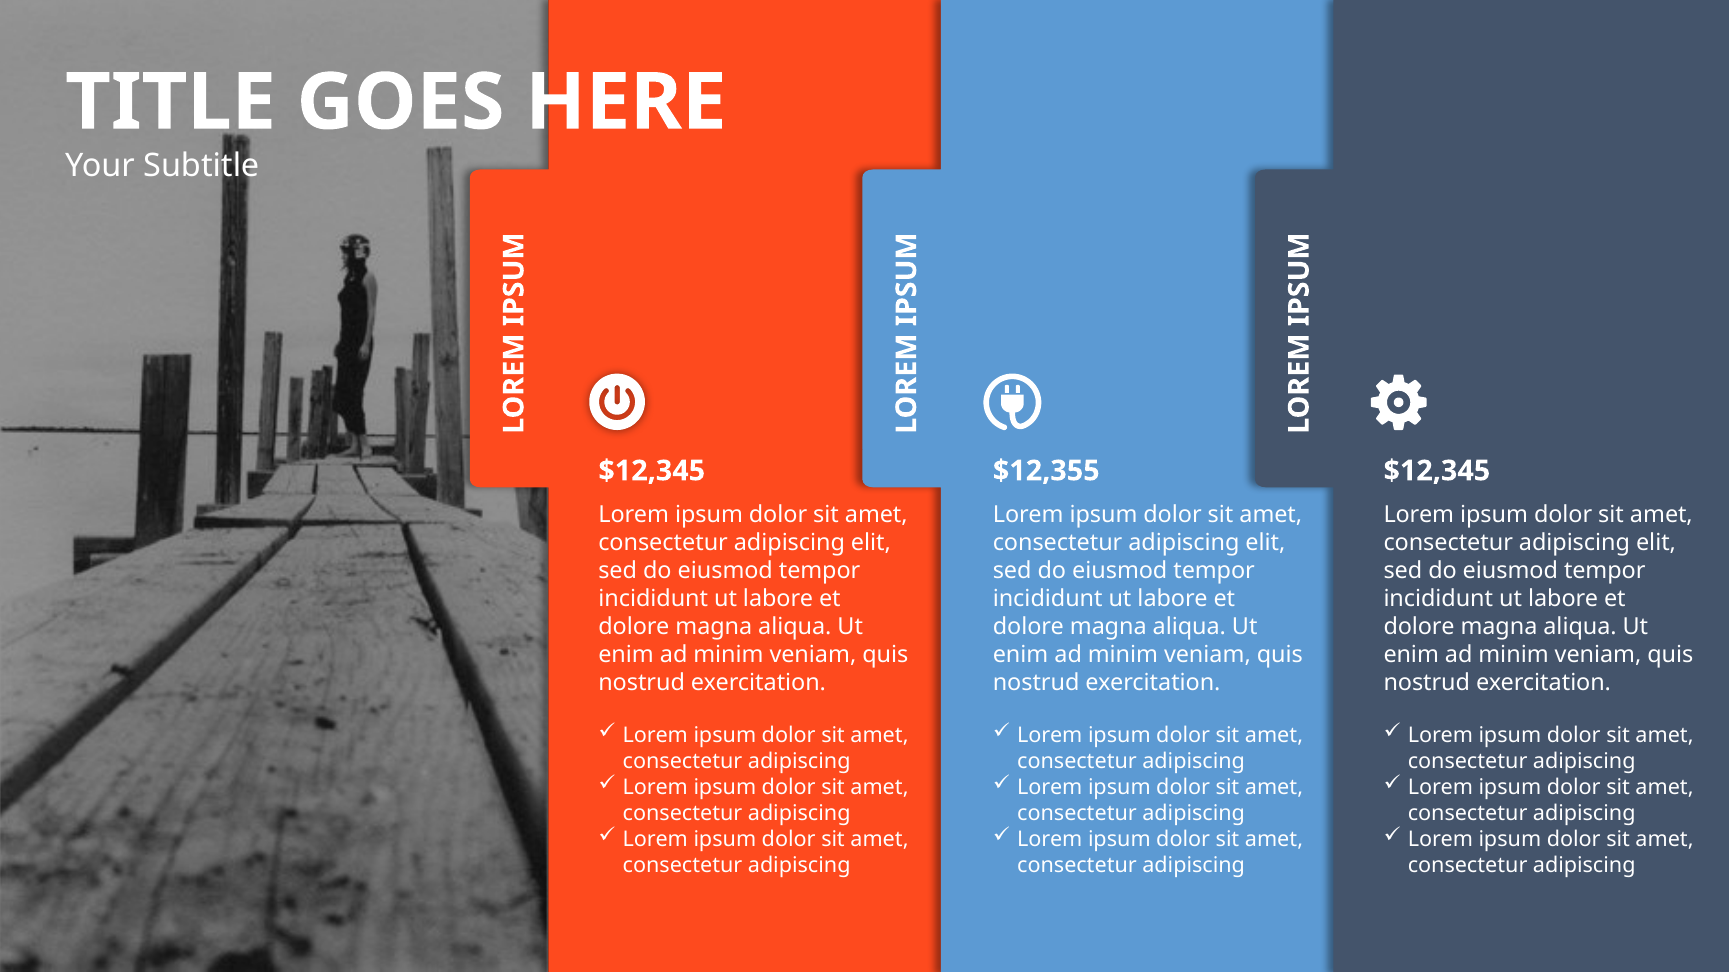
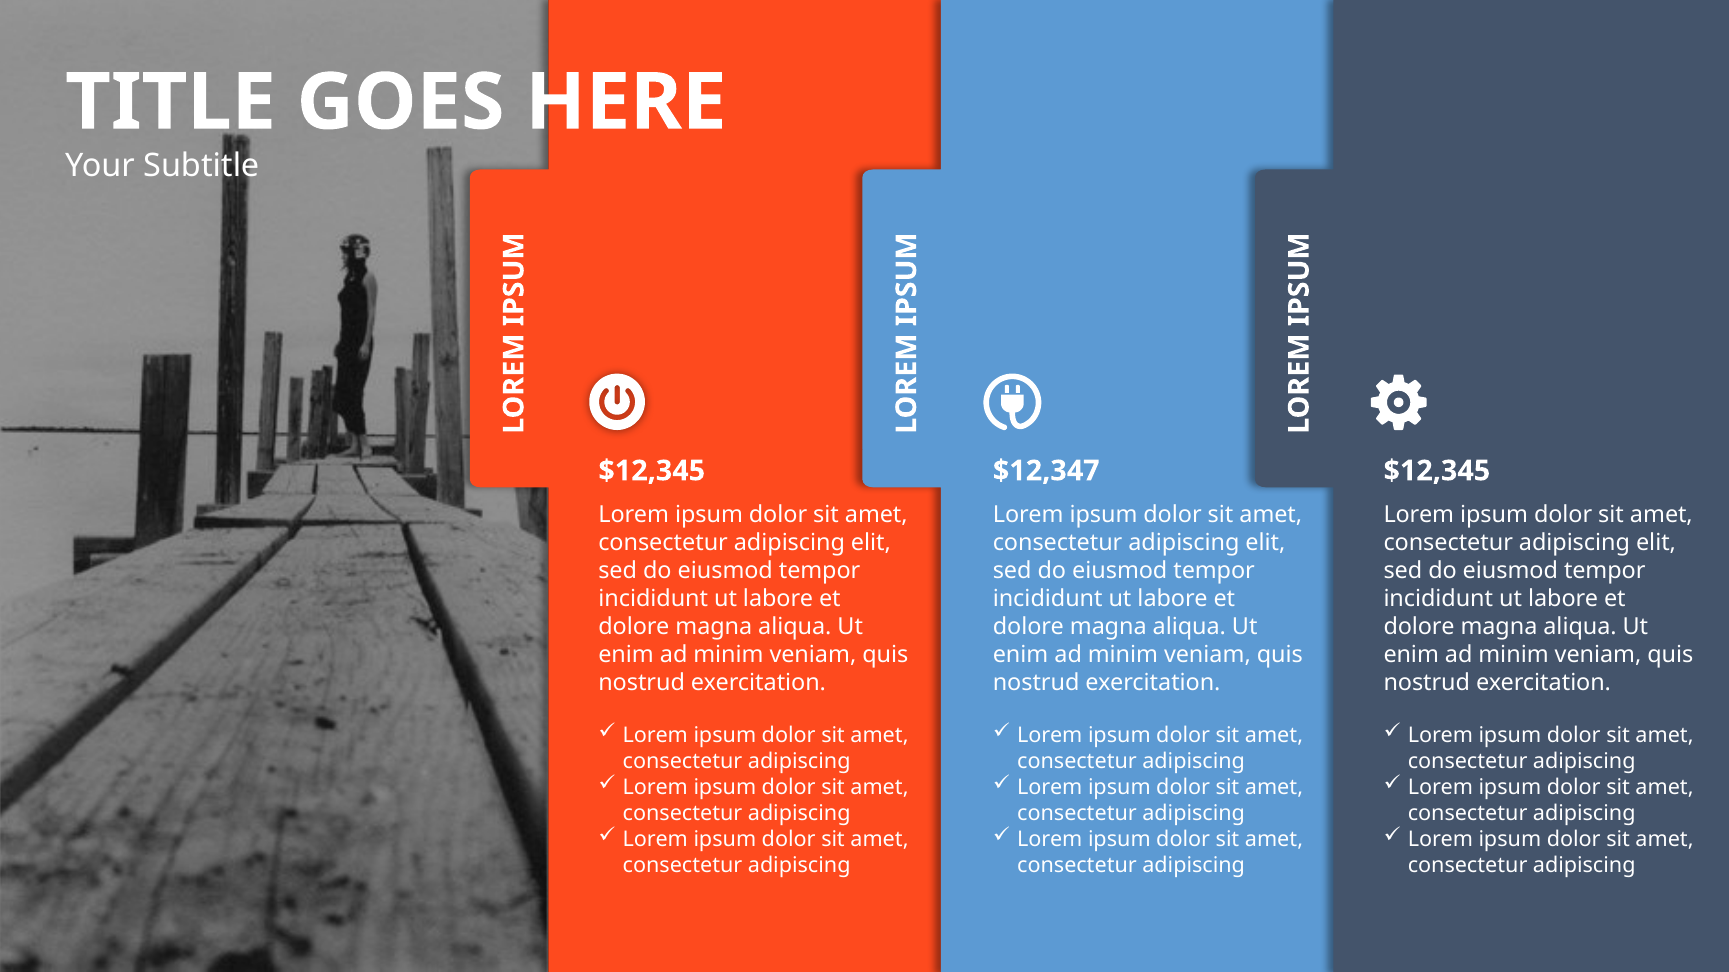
$12,355: $12,355 -> $12,347
